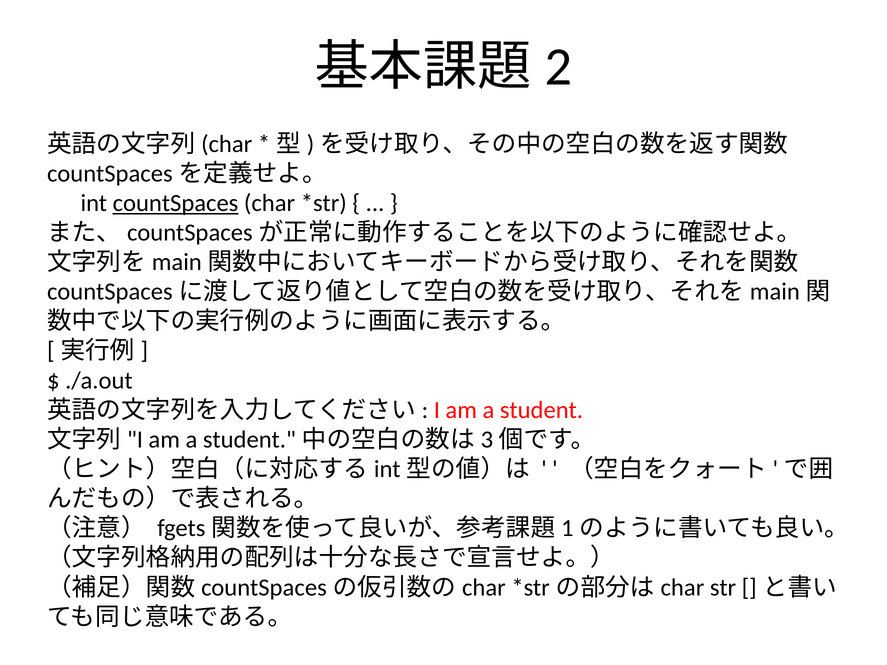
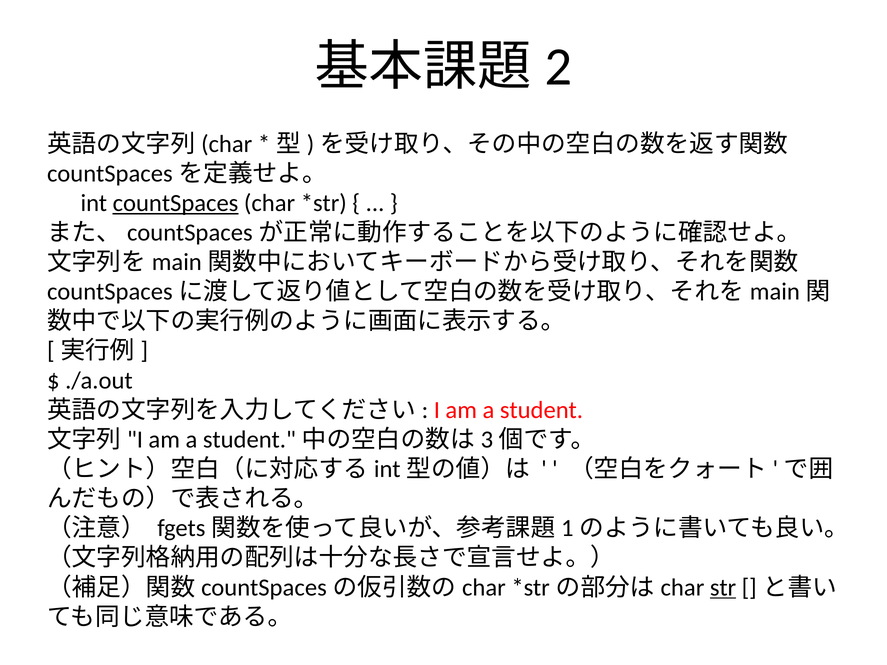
str underline: none -> present
